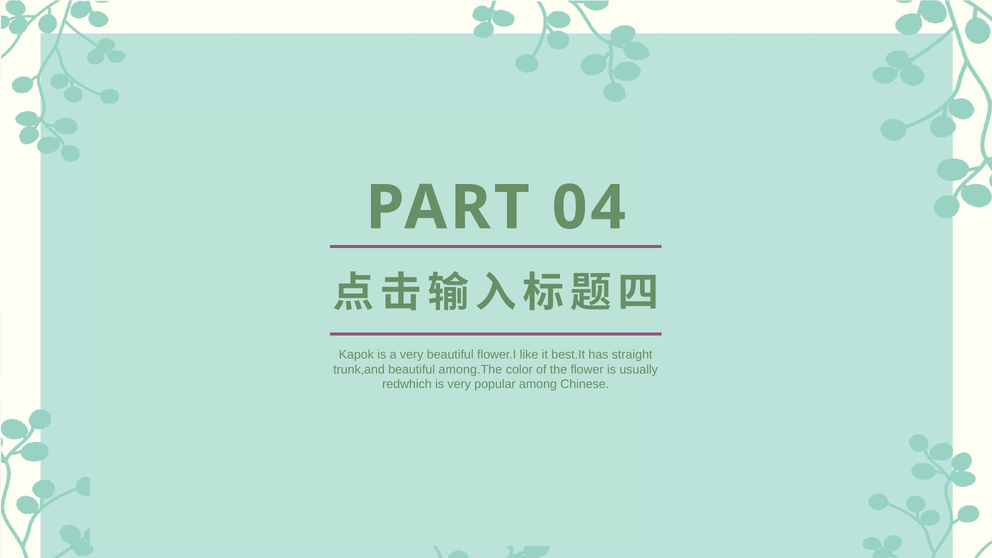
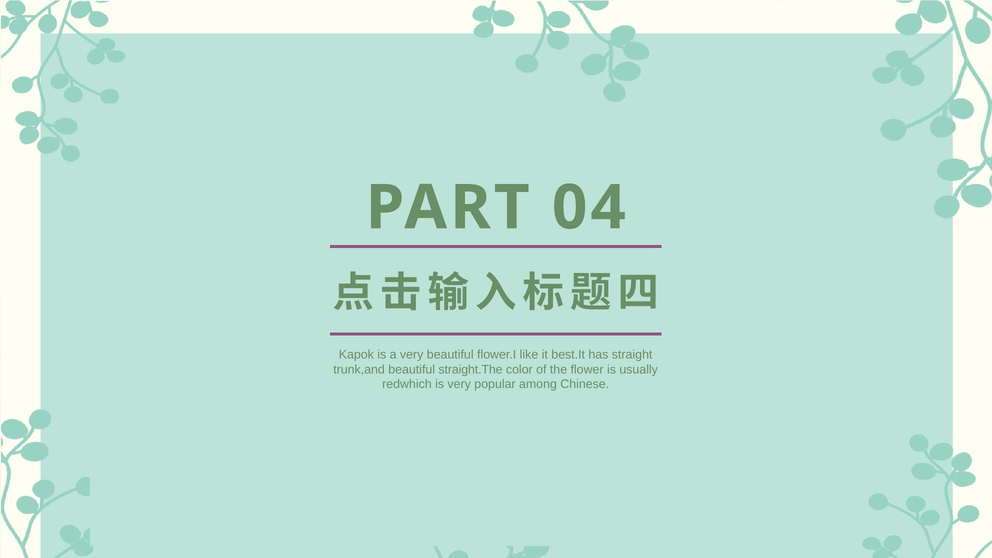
among.The: among.The -> straight.The
